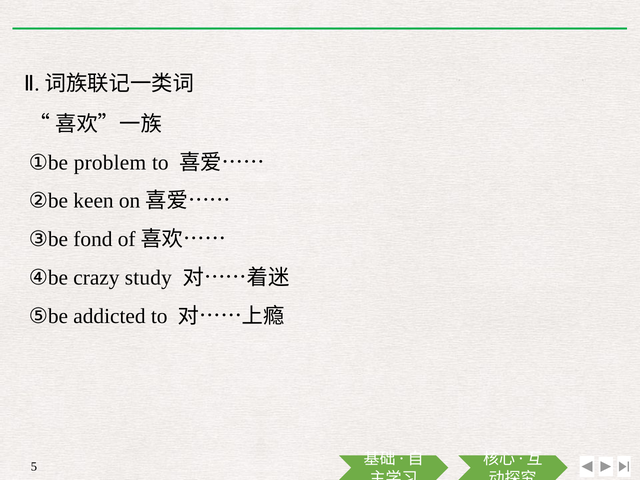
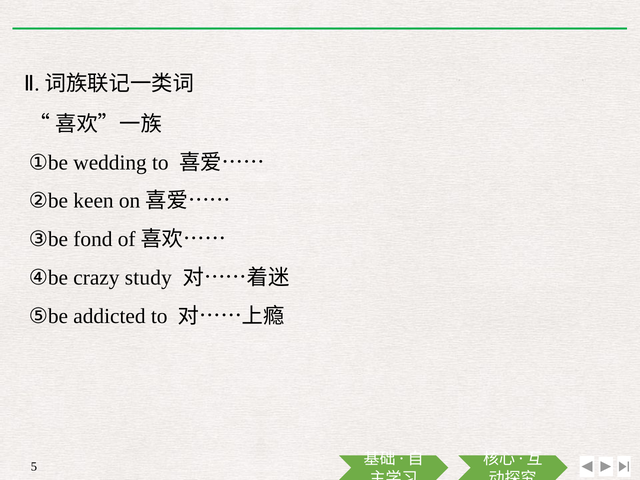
problem: problem -> wedding
